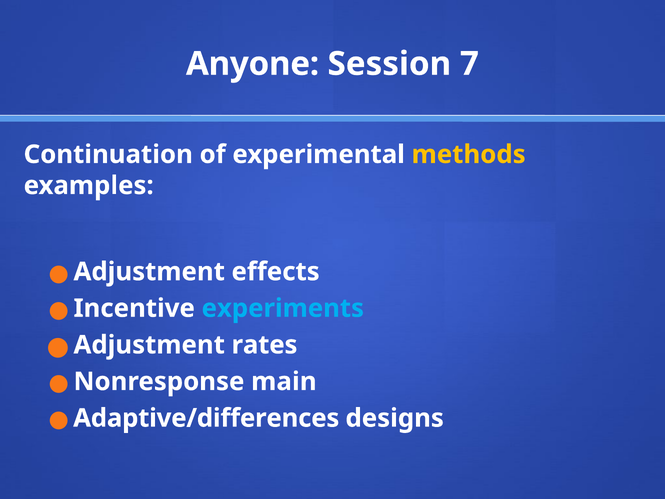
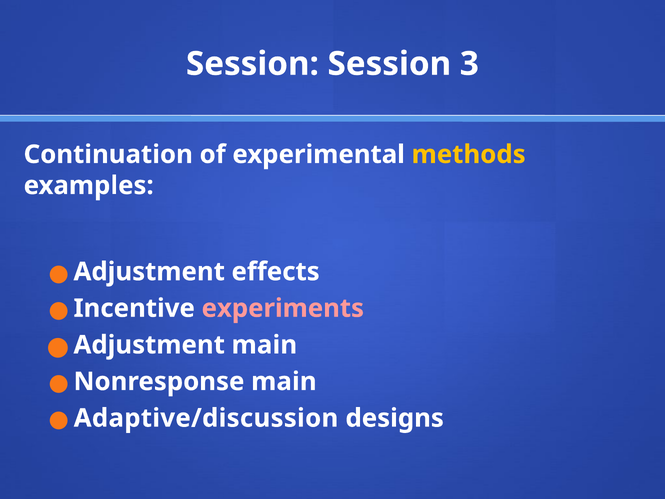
Anyone at (253, 64): Anyone -> Session
7: 7 -> 3
experiments colour: light blue -> pink
Adjustment rates: rates -> main
Adaptive/differences: Adaptive/differences -> Adaptive/discussion
